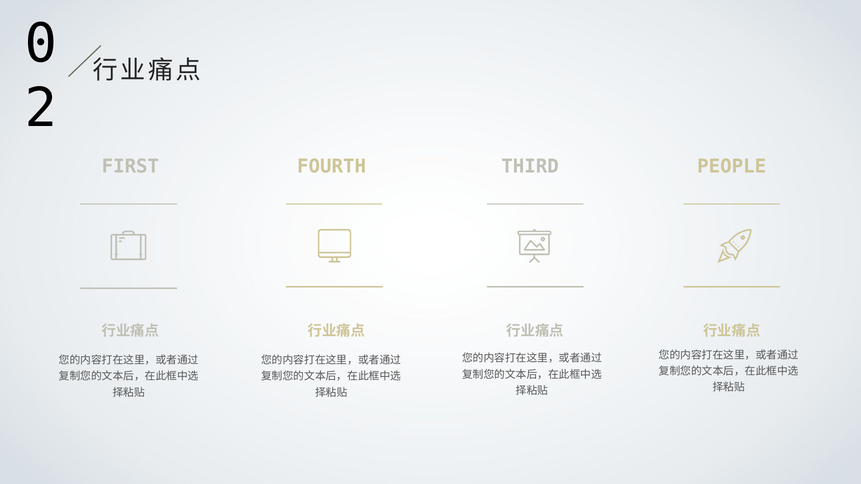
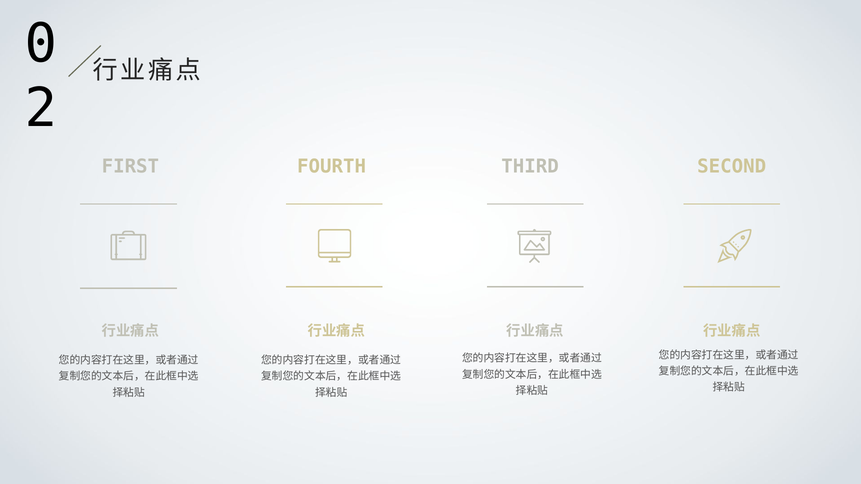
PEOPLE: PEOPLE -> SECOND
